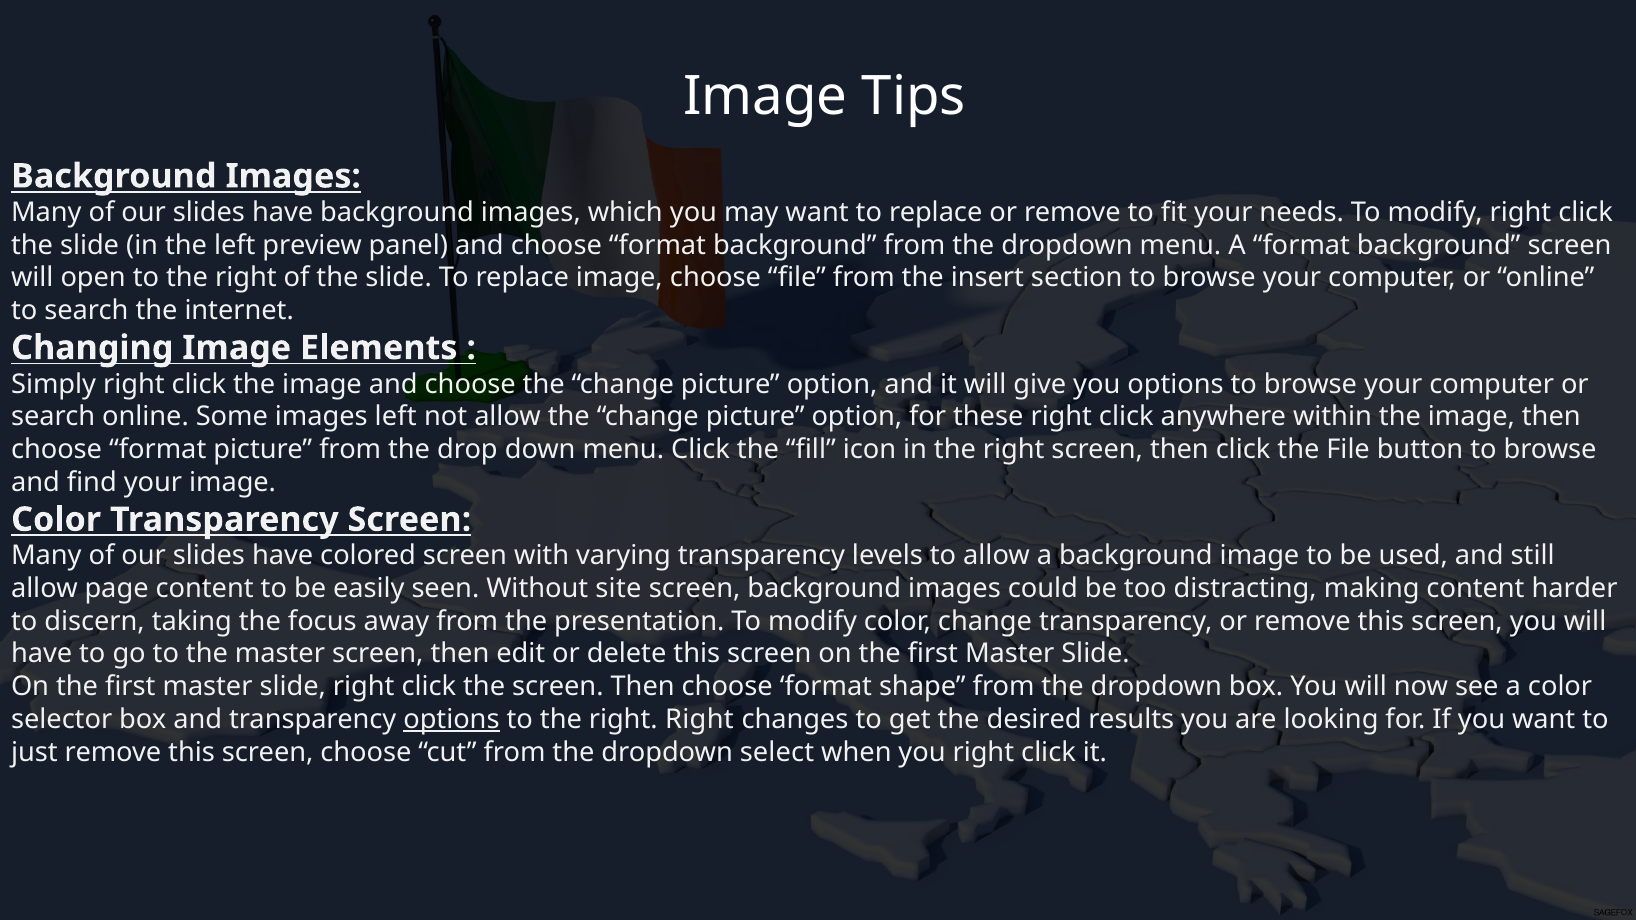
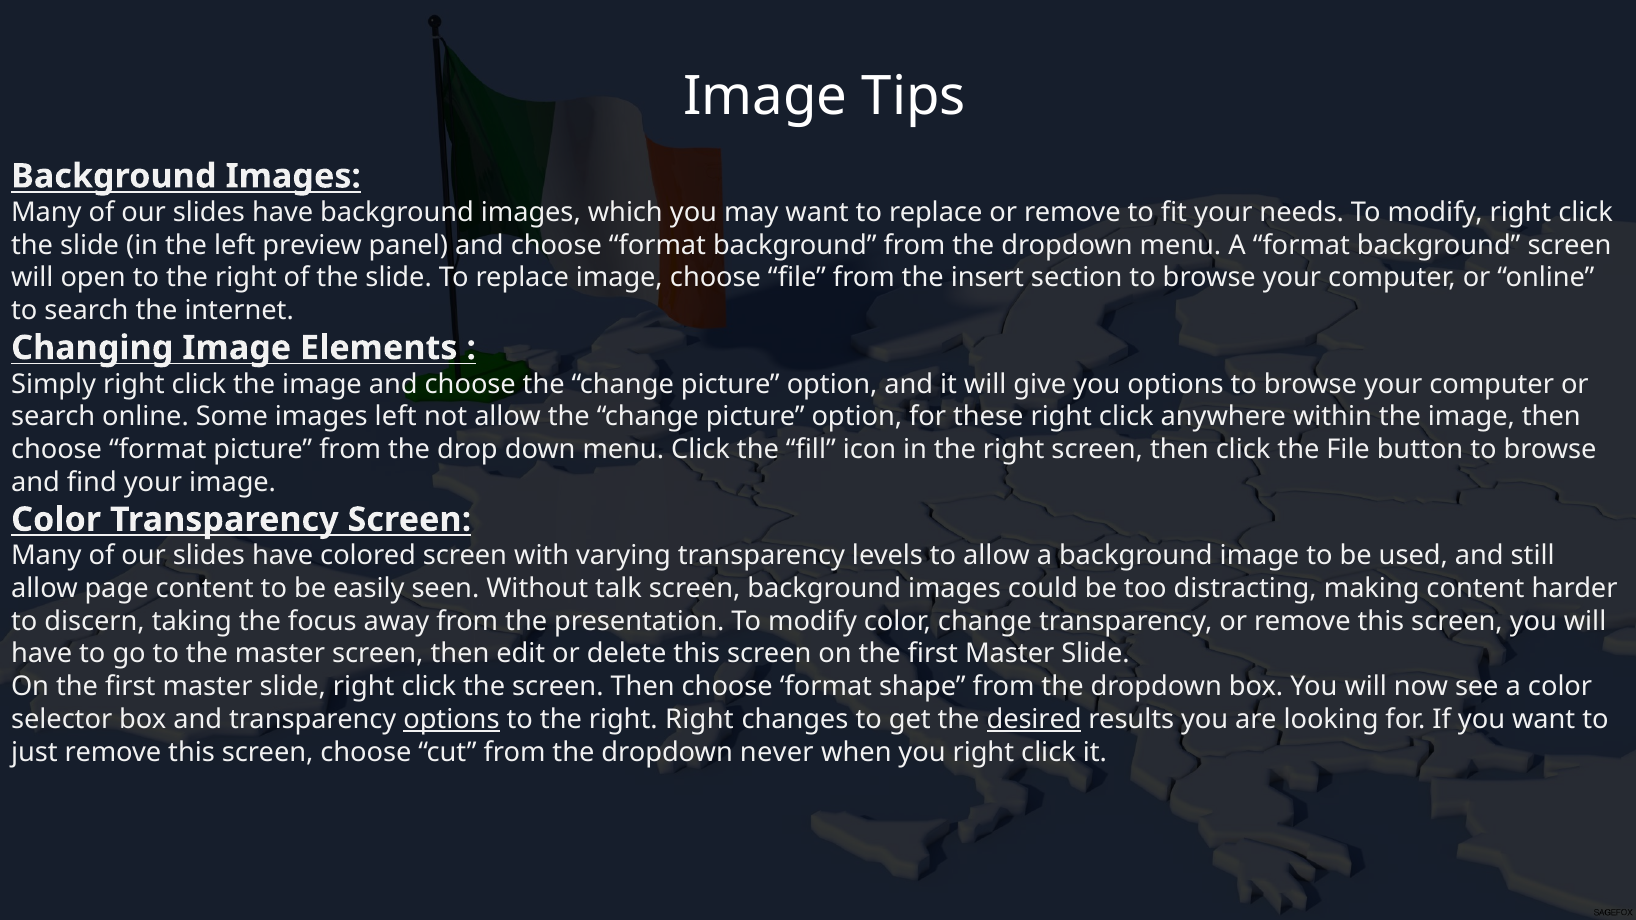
site: site -> talk
desired underline: none -> present
select: select -> never
